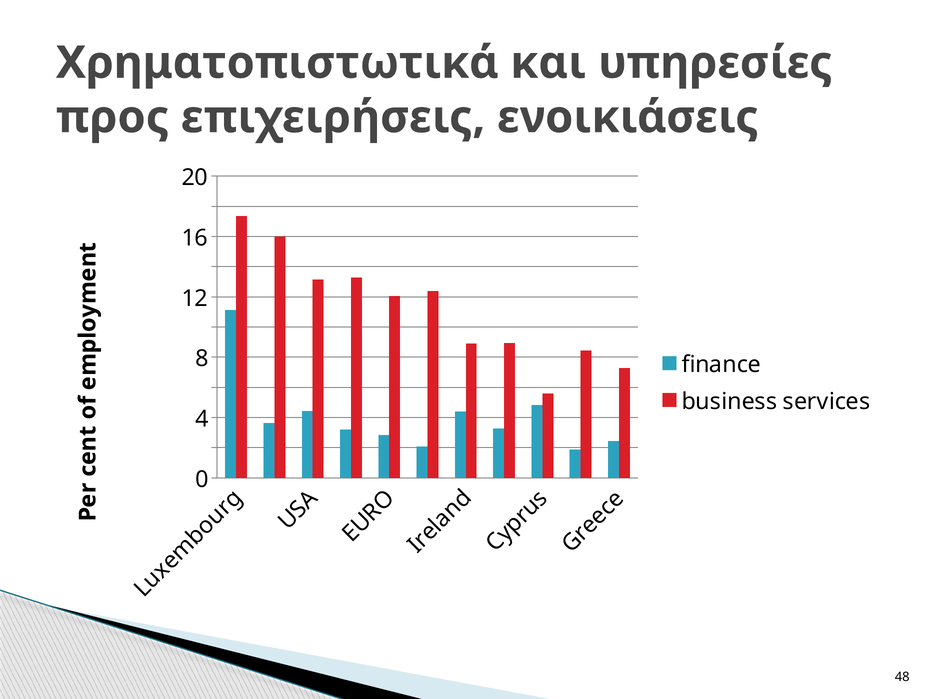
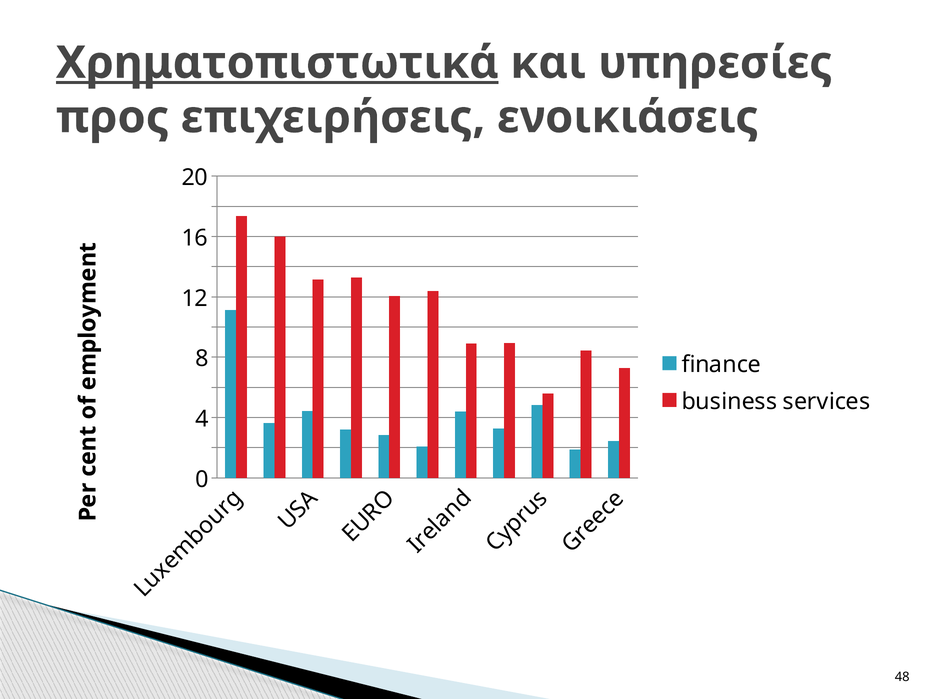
Χρηματοπιστωτικά underline: none -> present
